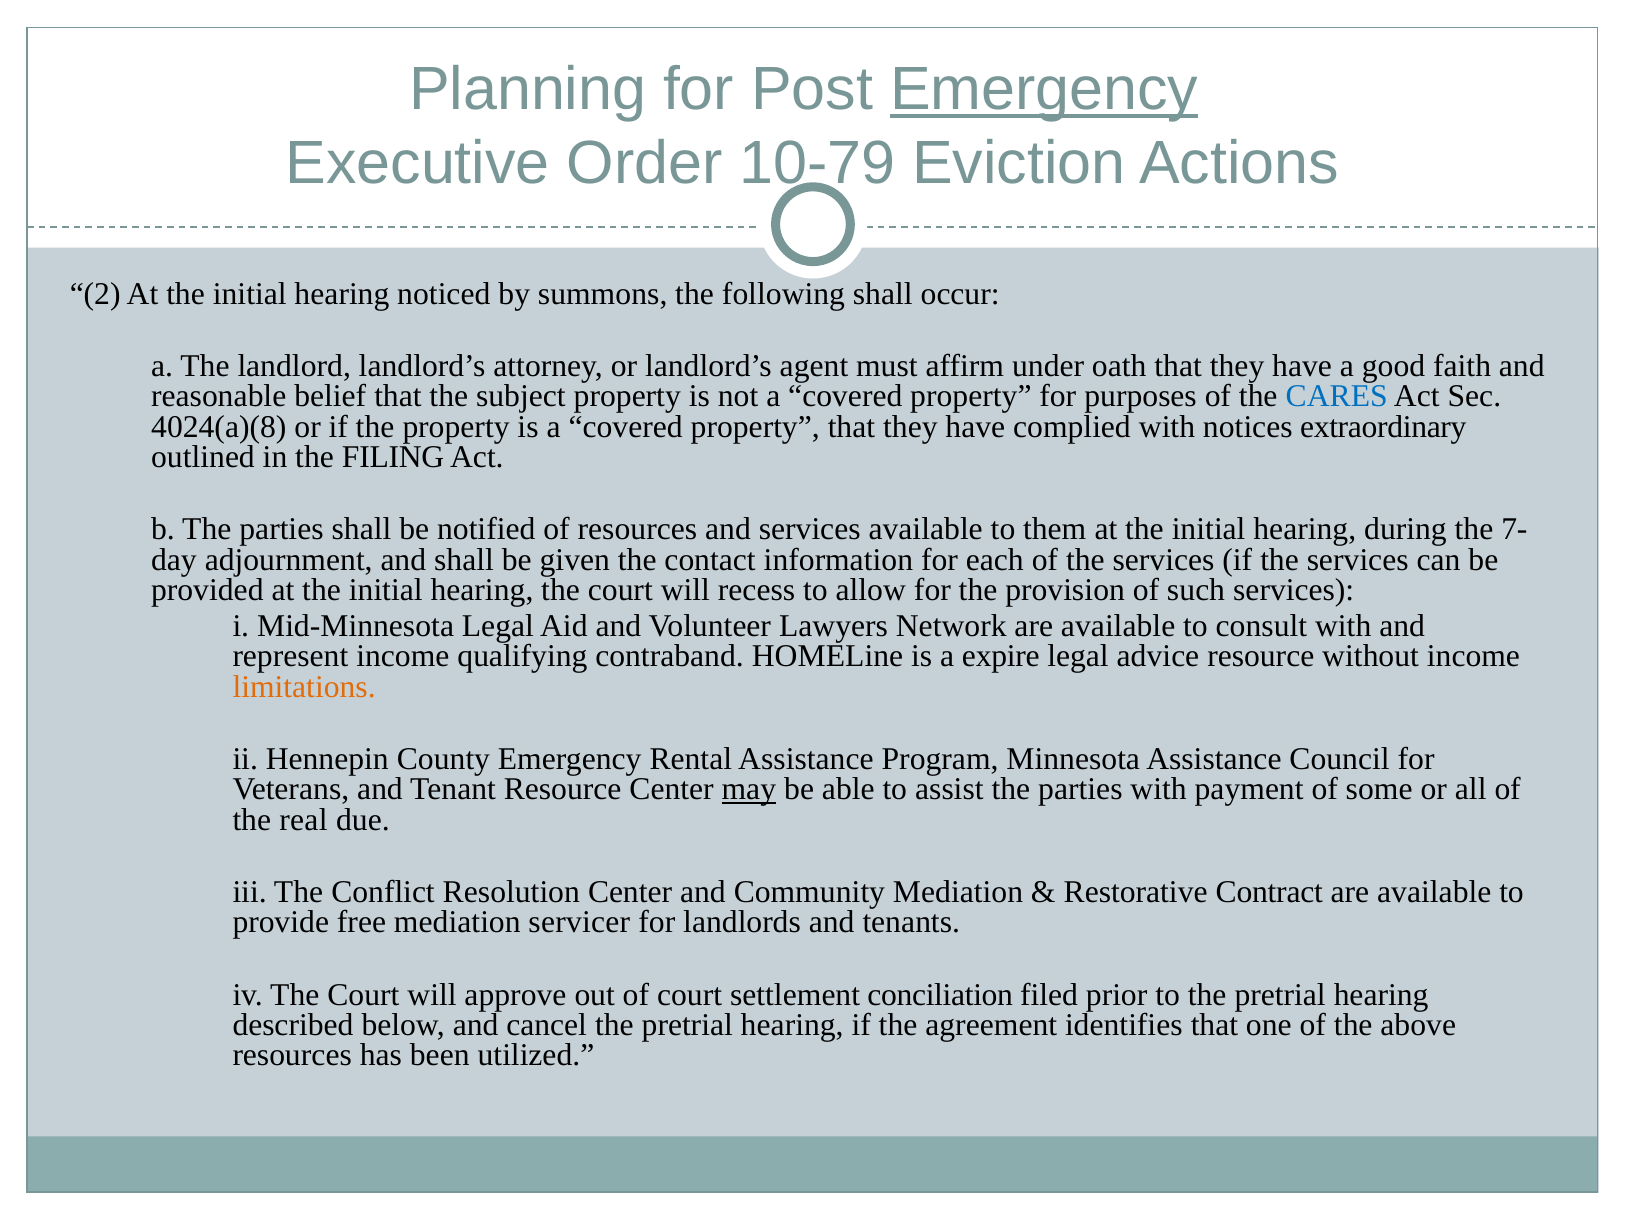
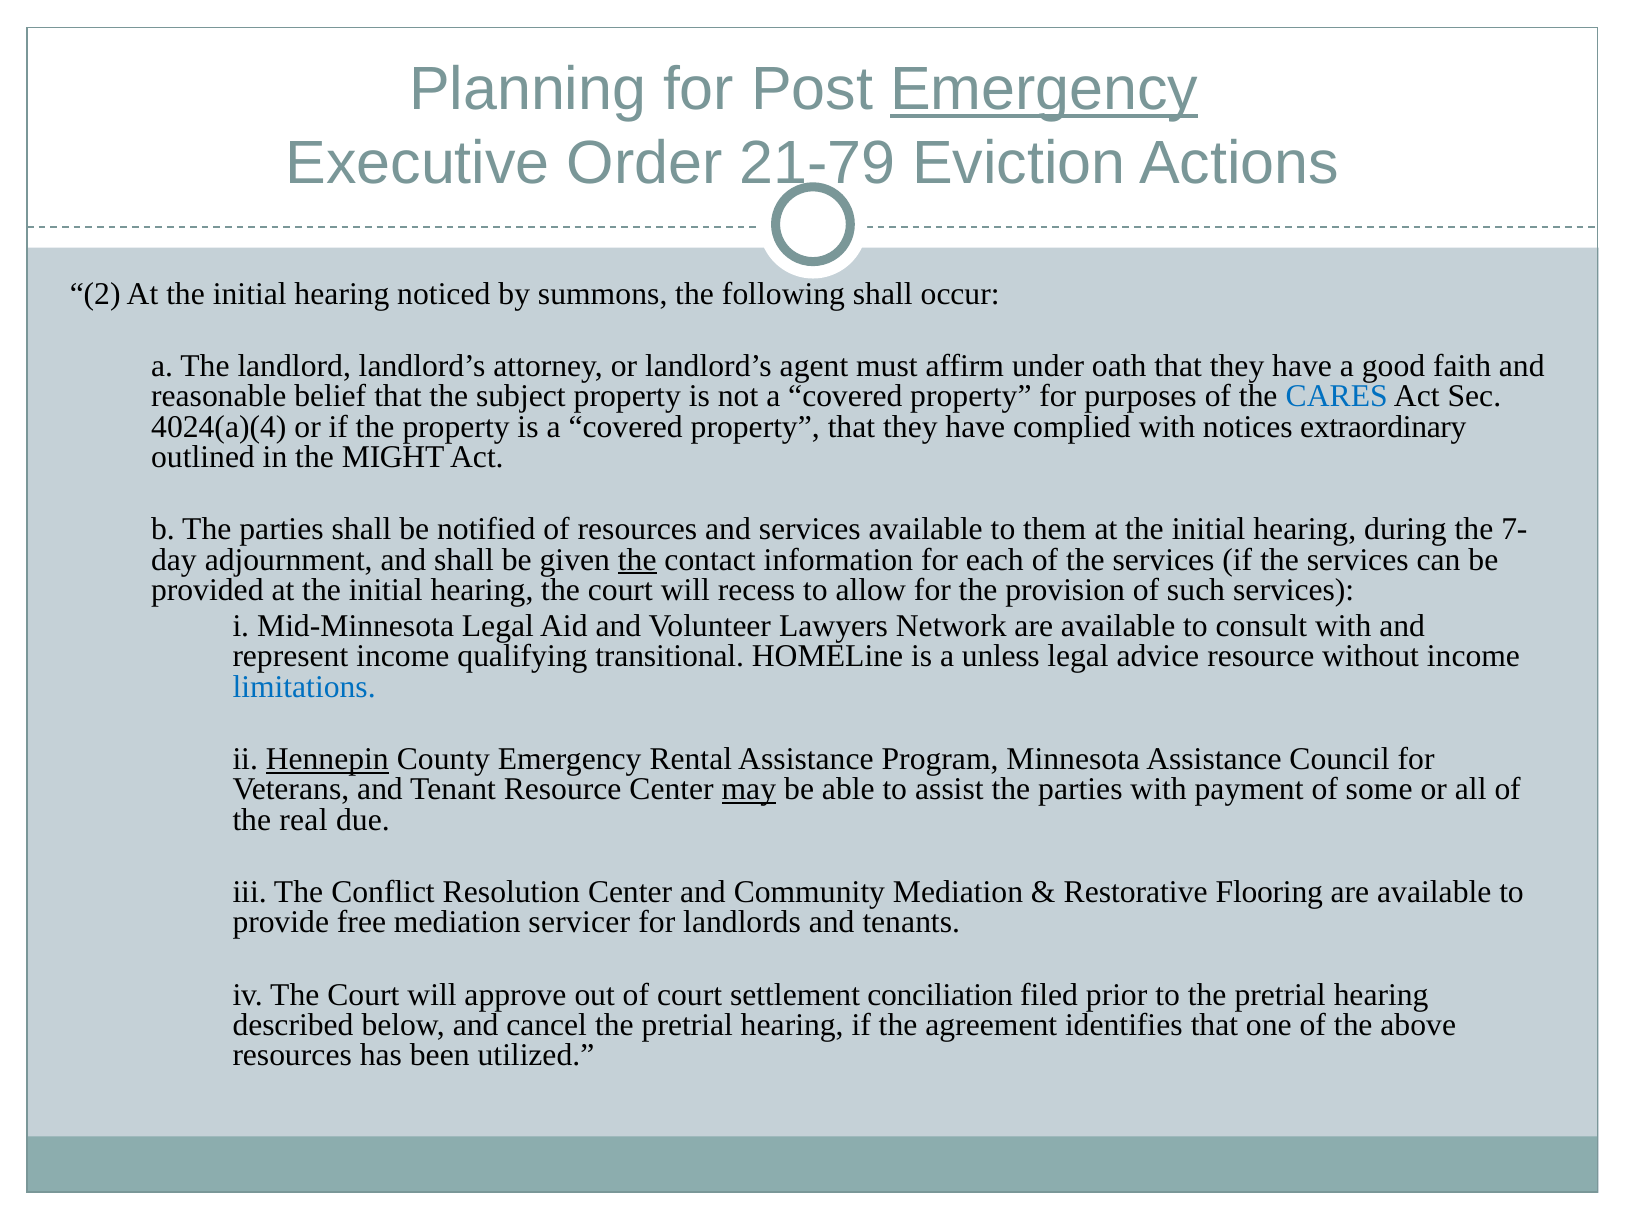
10-79: 10-79 -> 21-79
4024(a)(8: 4024(a)(8 -> 4024(a)(4
FILING: FILING -> MIGHT
the at (637, 559) underline: none -> present
contraband: contraband -> transitional
expire: expire -> unless
limitations colour: orange -> blue
Hennepin underline: none -> present
Contract: Contract -> Flooring
